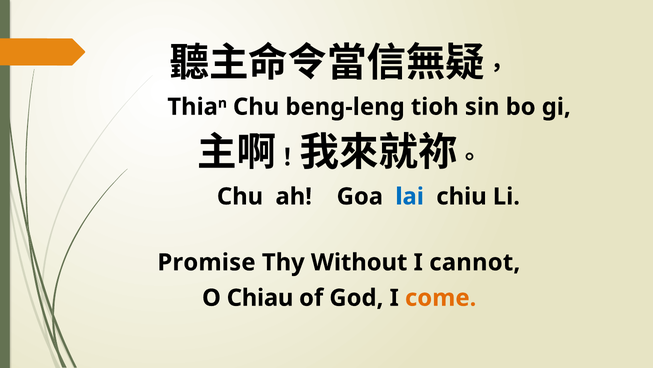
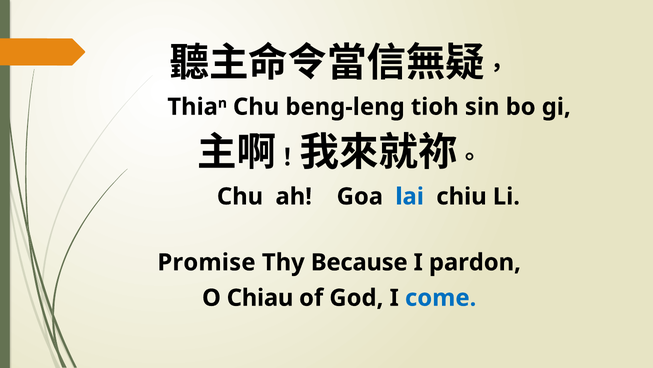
Without: Without -> Because
cannot: cannot -> pardon
come colour: orange -> blue
